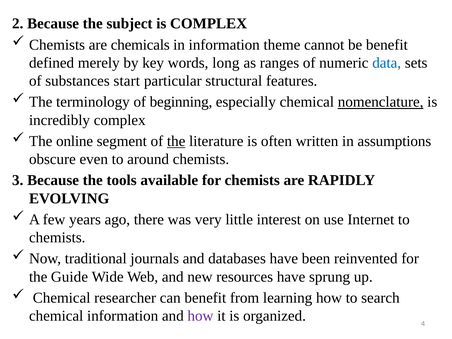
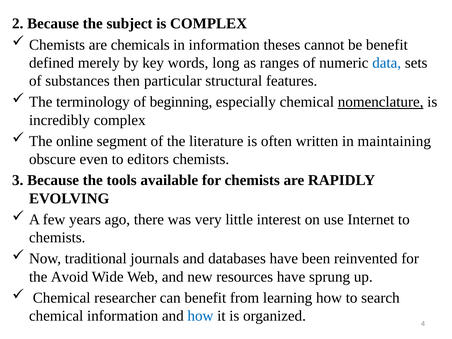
theme: theme -> theses
start: start -> then
the at (176, 141) underline: present -> none
assumptions: assumptions -> maintaining
around: around -> editors
Guide: Guide -> Avoid
how at (200, 316) colour: purple -> blue
